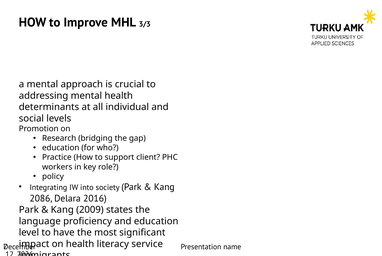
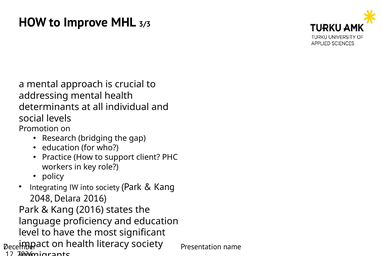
2086: 2086 -> 2048
Kang 2009: 2009 -> 2016
literacy service: service -> society
